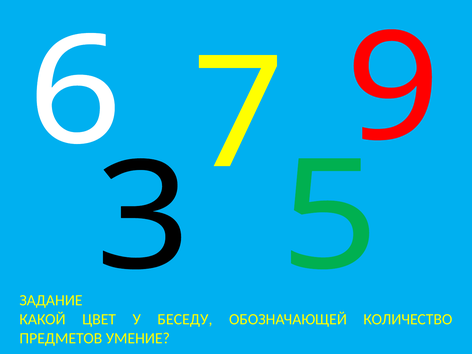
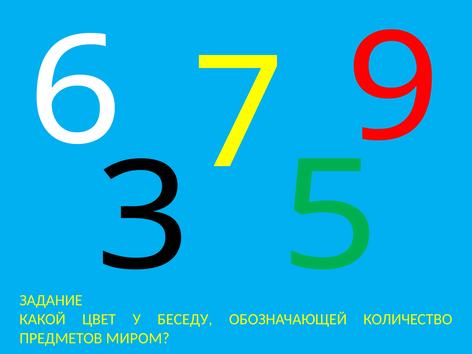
УМЕНИЕ: УМЕНИЕ -> МИРОМ
